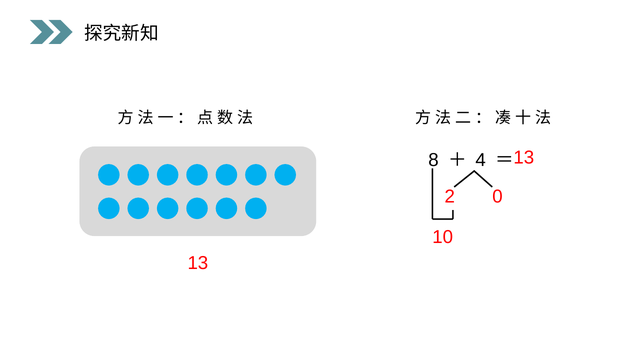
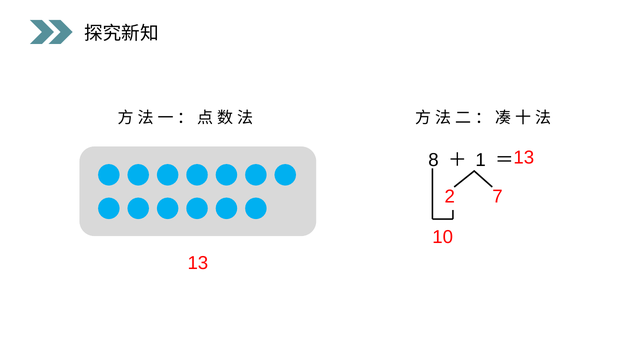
4: 4 -> 1
0: 0 -> 7
